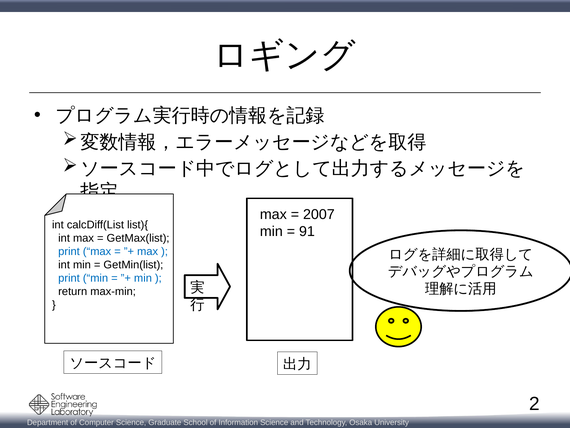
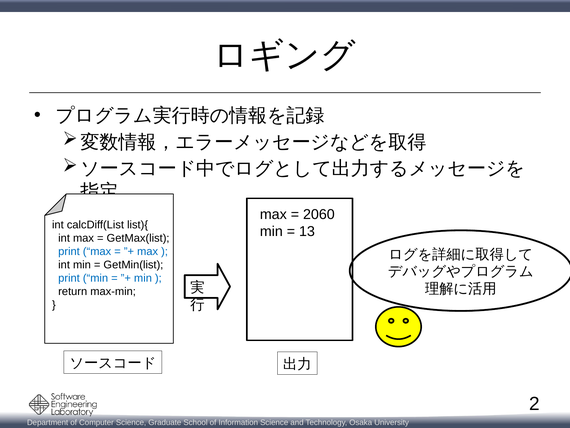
2007: 2007 -> 2060
91: 91 -> 13
